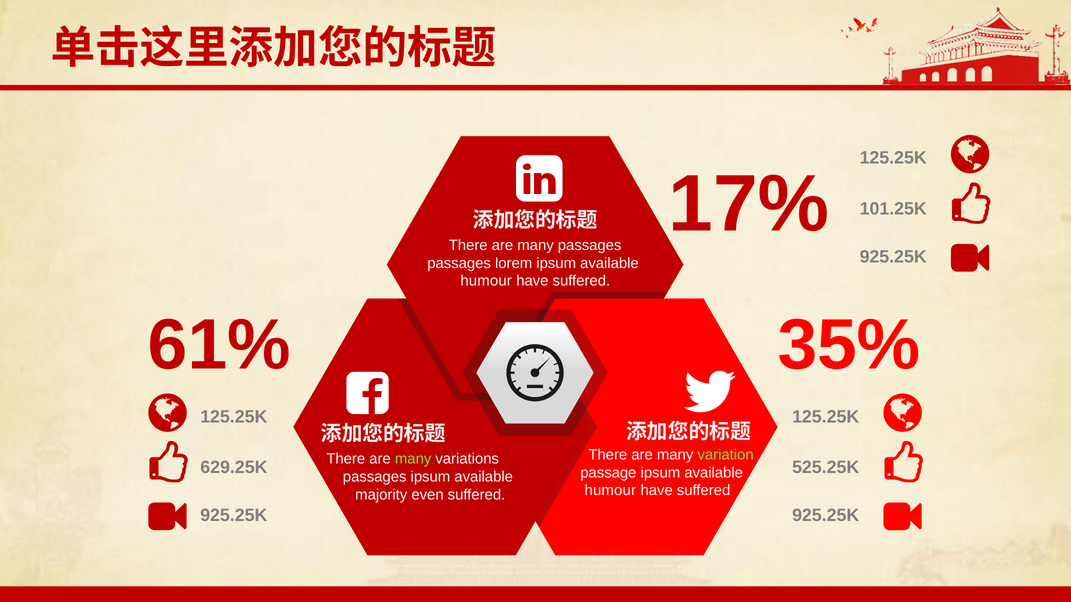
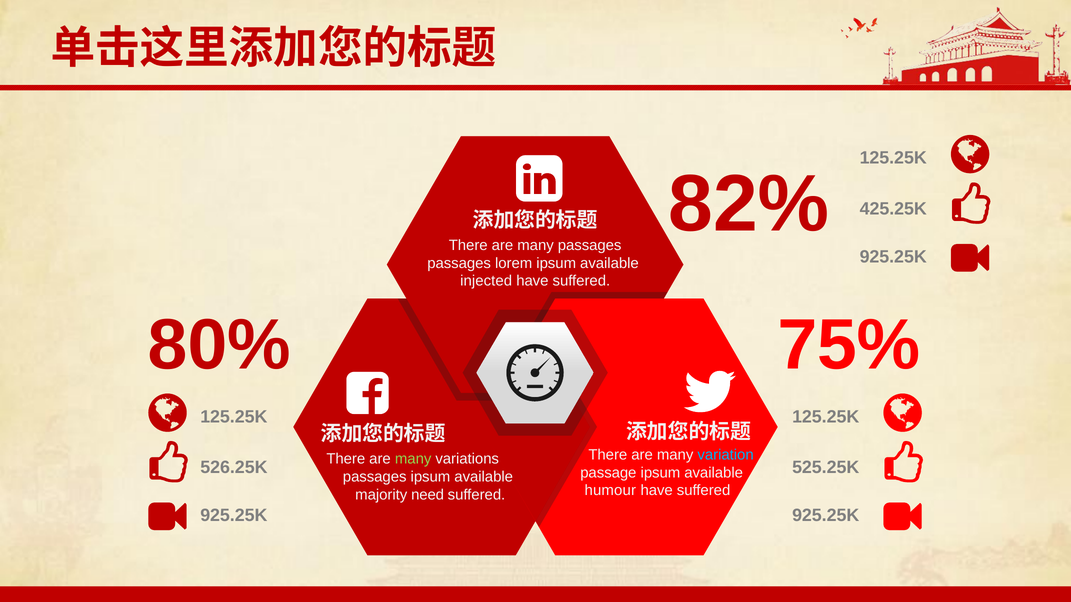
17%: 17% -> 82%
101.25K: 101.25K -> 425.25K
humour at (486, 281): humour -> injected
61%: 61% -> 80%
35%: 35% -> 75%
variation colour: light green -> light blue
629.25K: 629.25K -> 526.25K
even: even -> need
